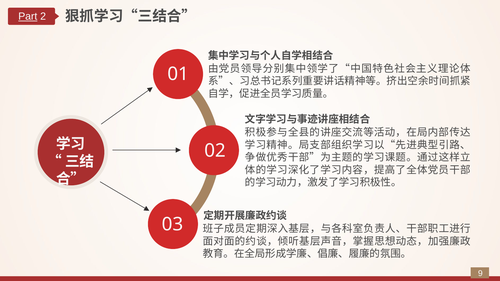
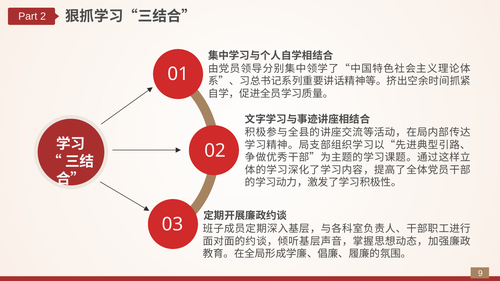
Part underline: present -> none
